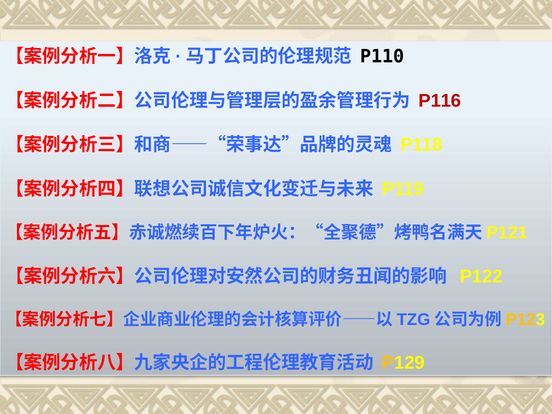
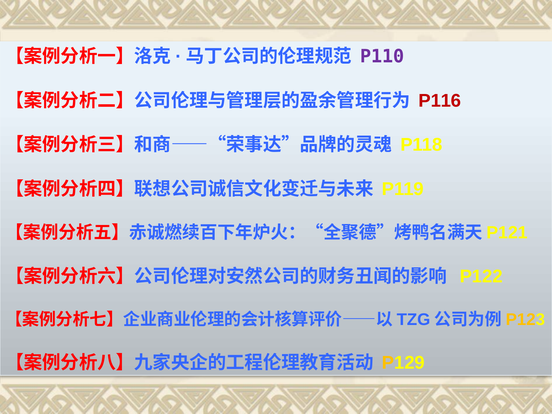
P110 colour: black -> purple
